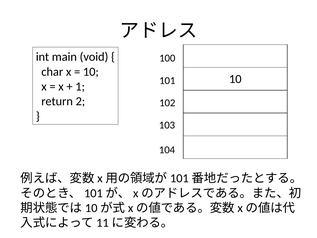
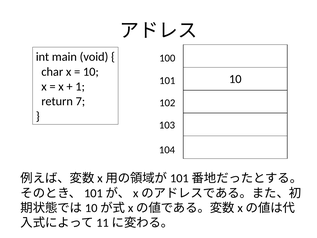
2: 2 -> 7
